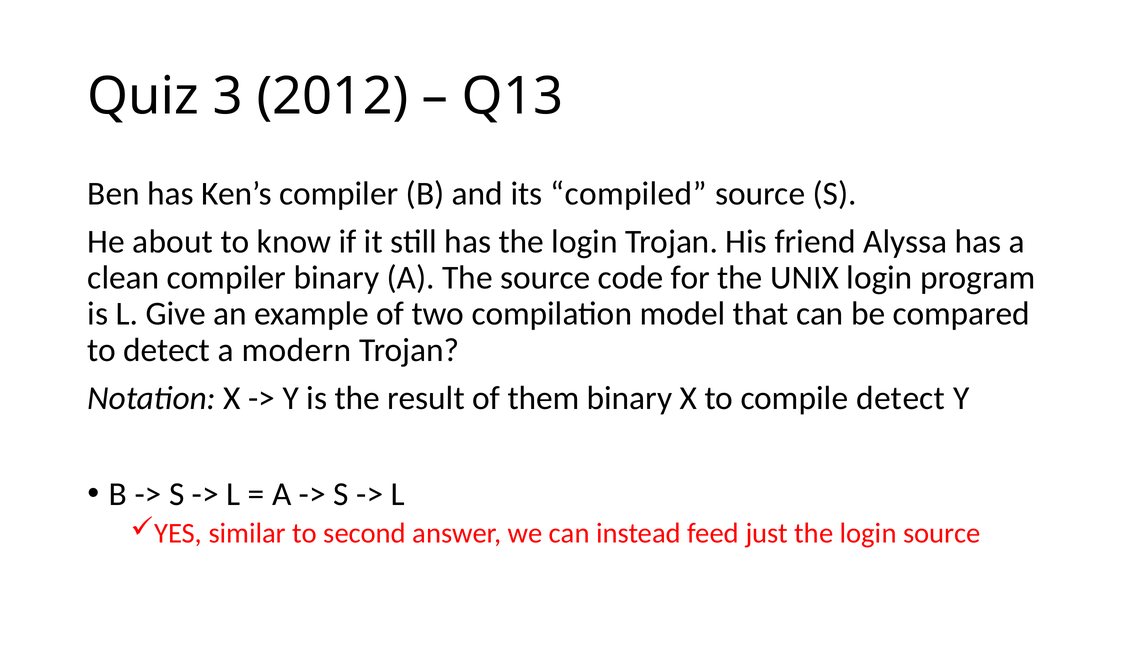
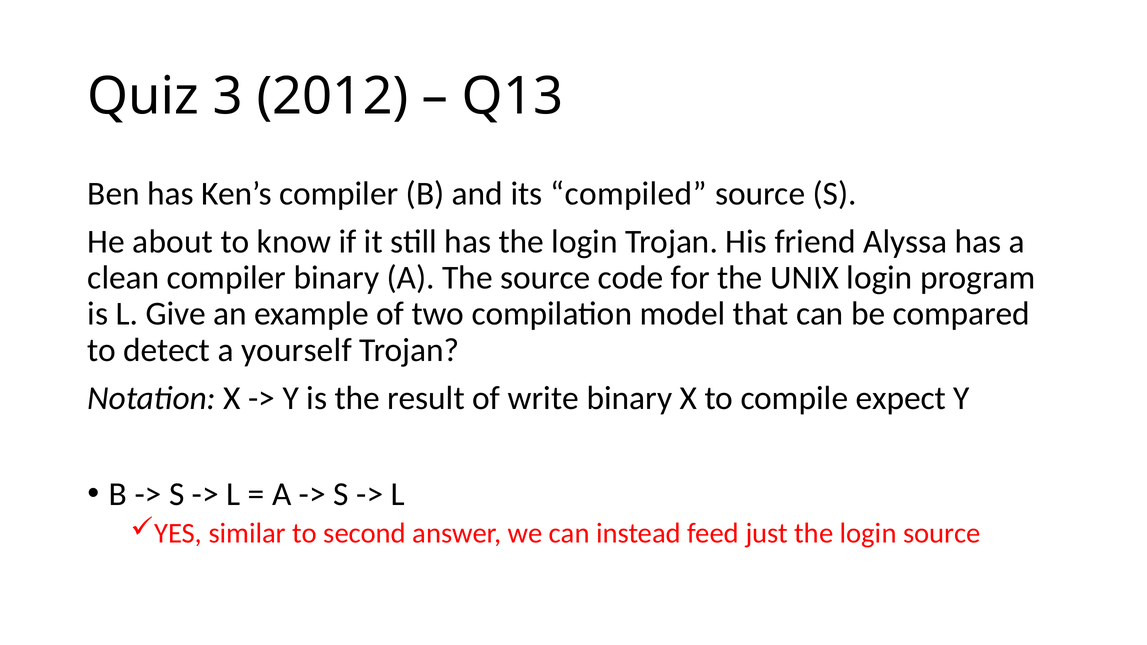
modern: modern -> yourself
them: them -> write
compile detect: detect -> expect
